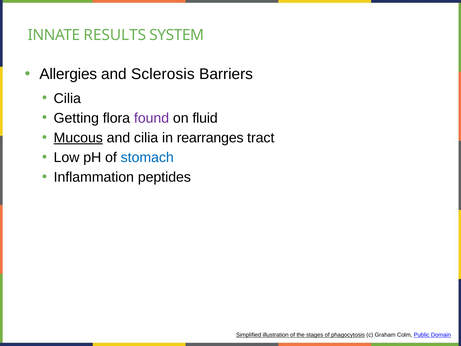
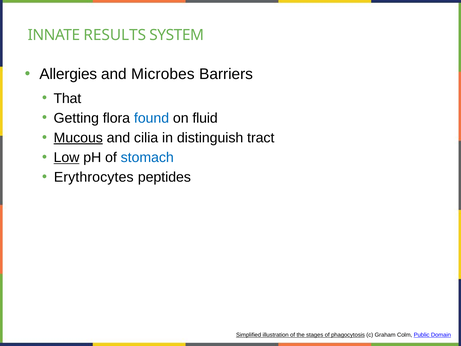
Sclerosis: Sclerosis -> Microbes
Cilia at (67, 98): Cilia -> That
found colour: purple -> blue
rearranges: rearranges -> distinguish
Low underline: none -> present
Inflammation: Inflammation -> Erythrocytes
